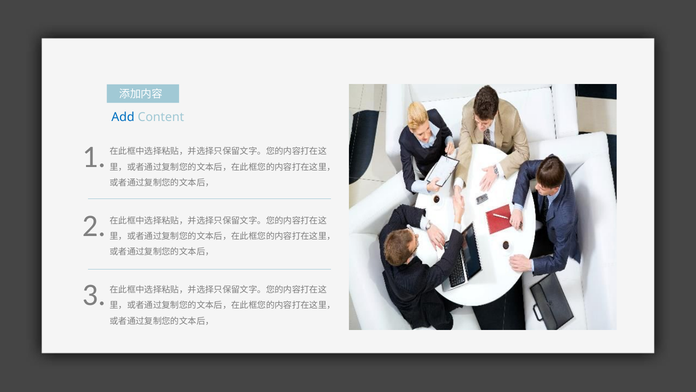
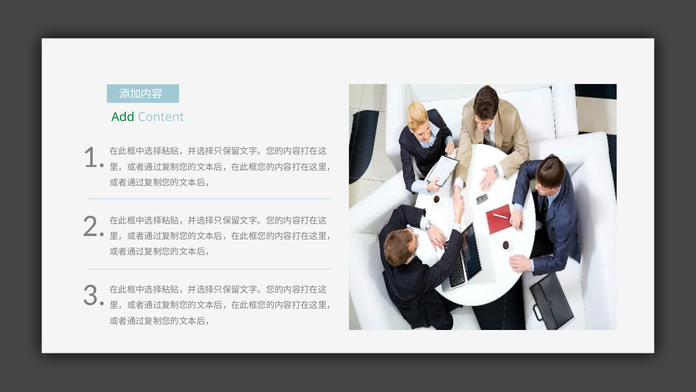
Add colour: blue -> green
